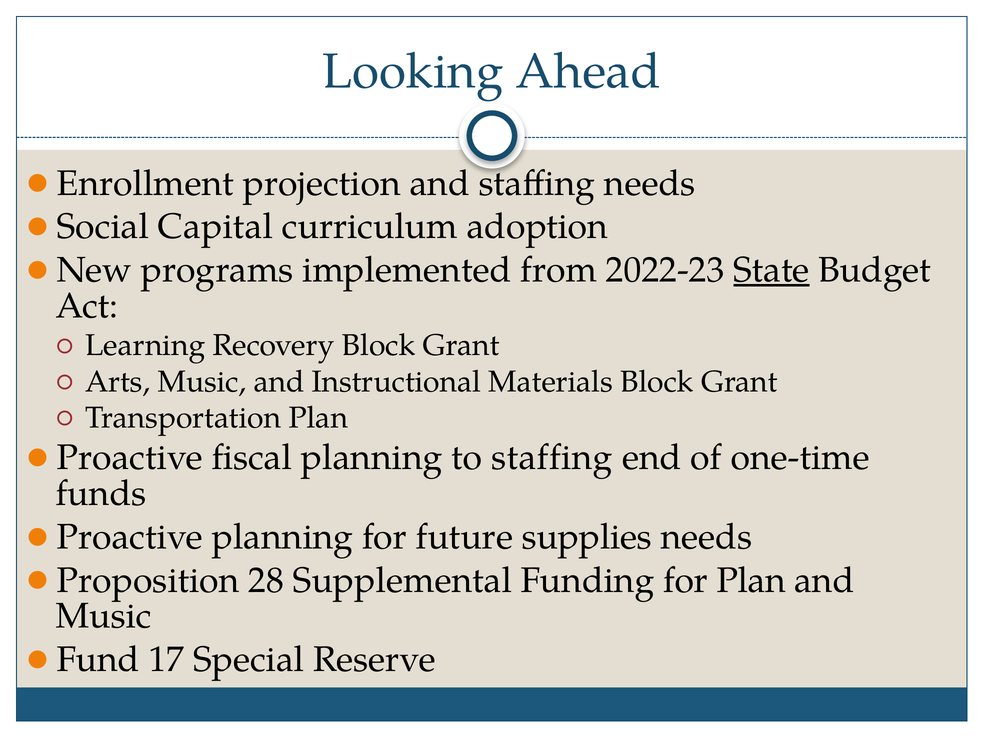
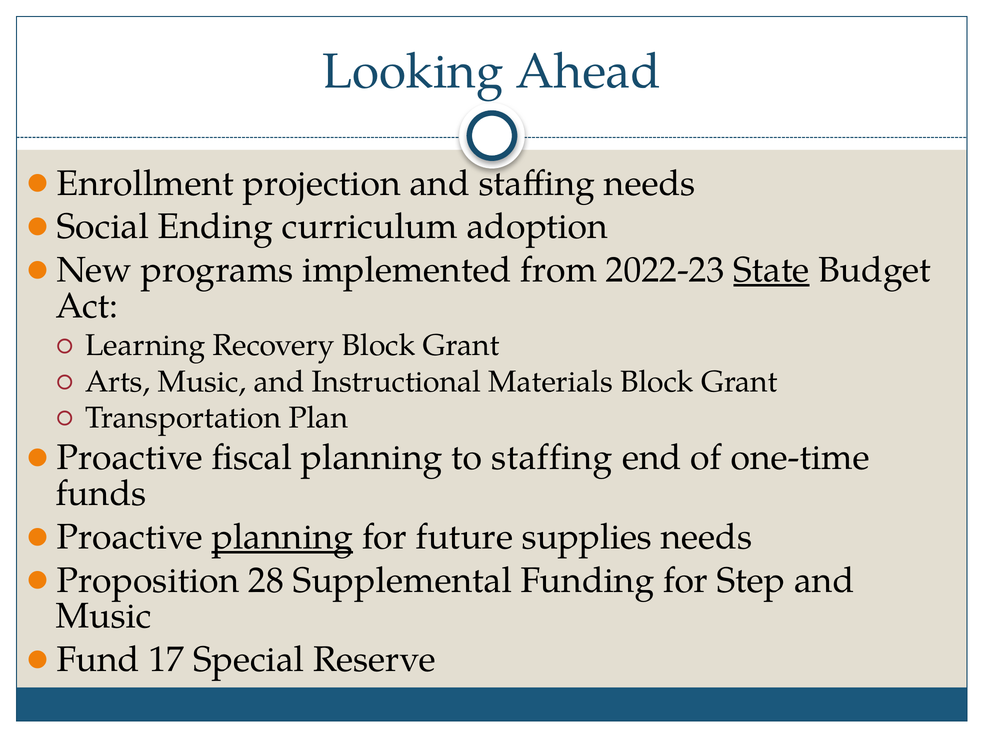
Capital: Capital -> Ending
planning at (282, 537) underline: none -> present
for Plan: Plan -> Step
